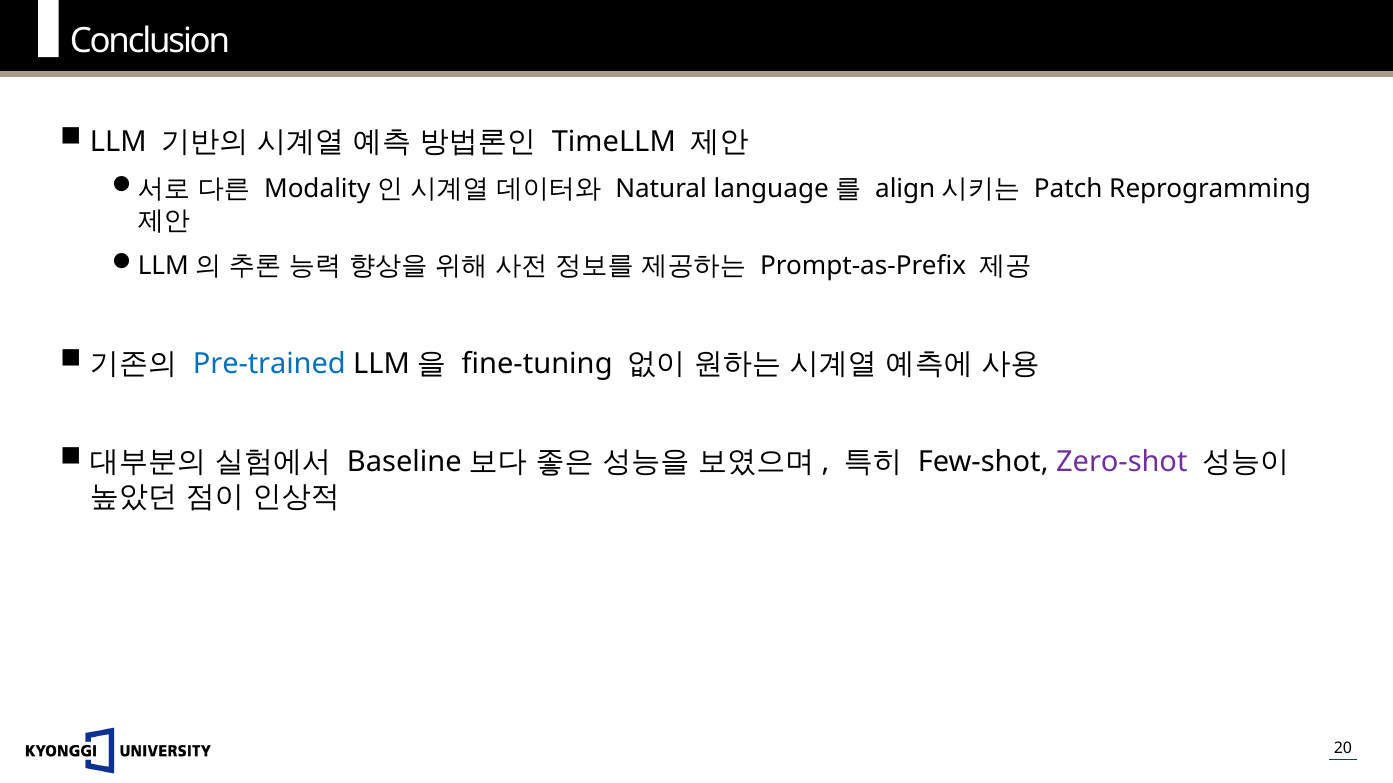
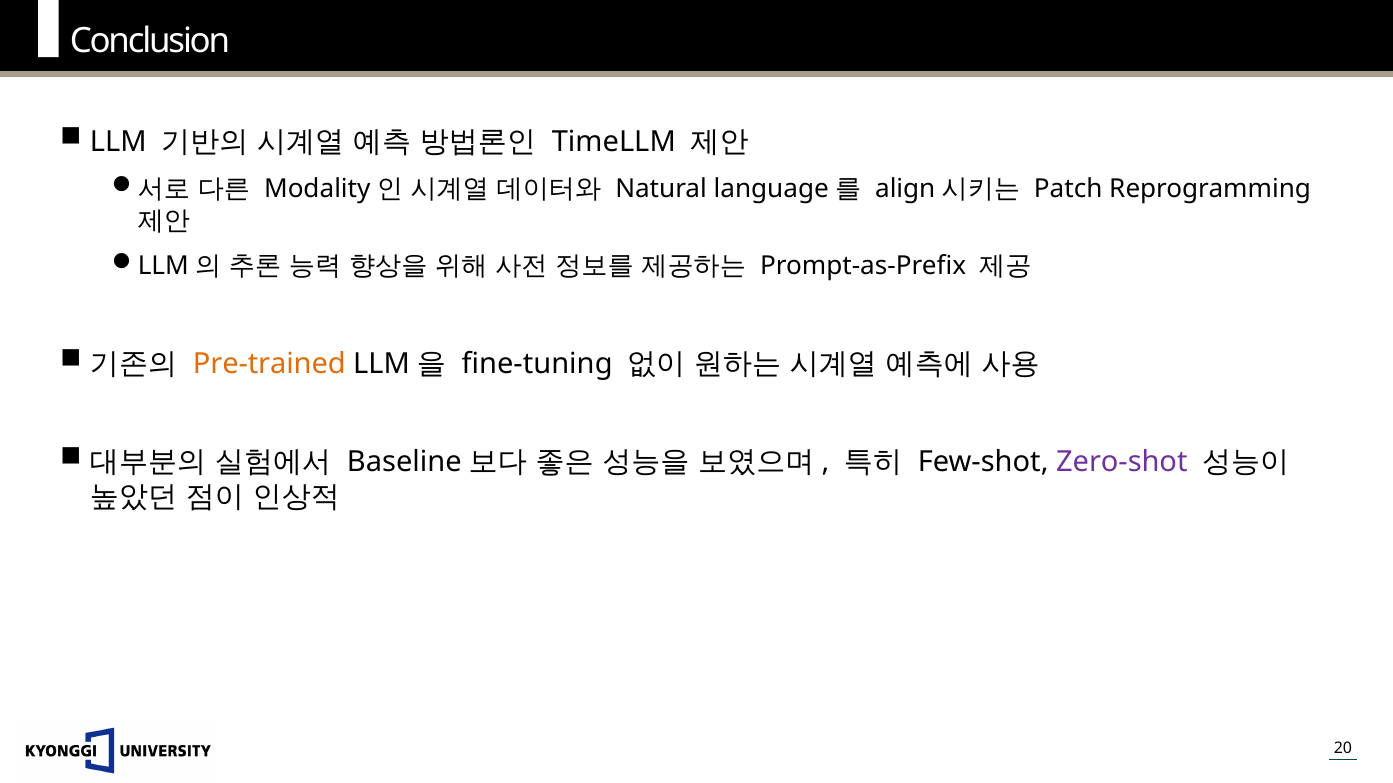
Pre-trained colour: blue -> orange
